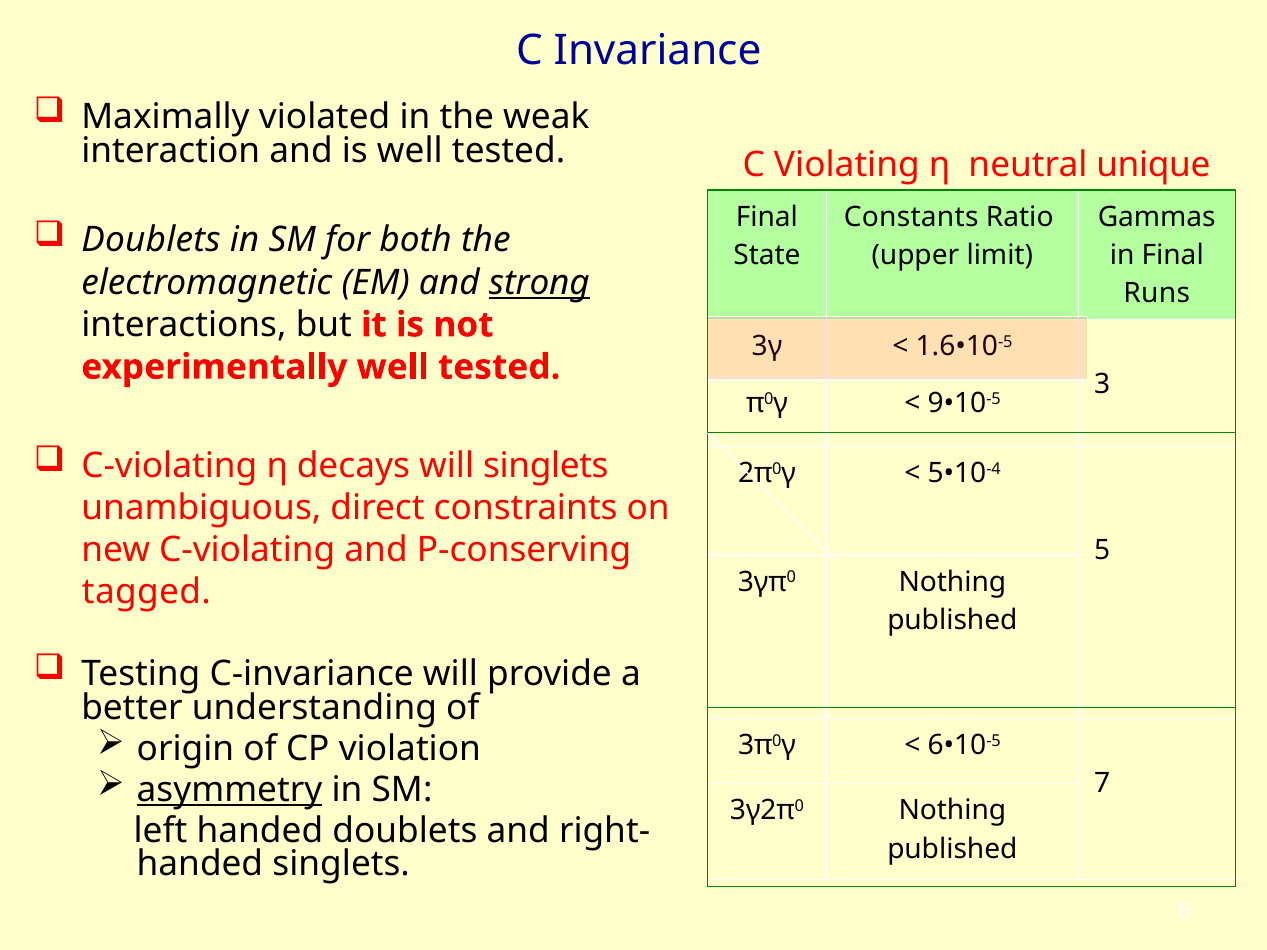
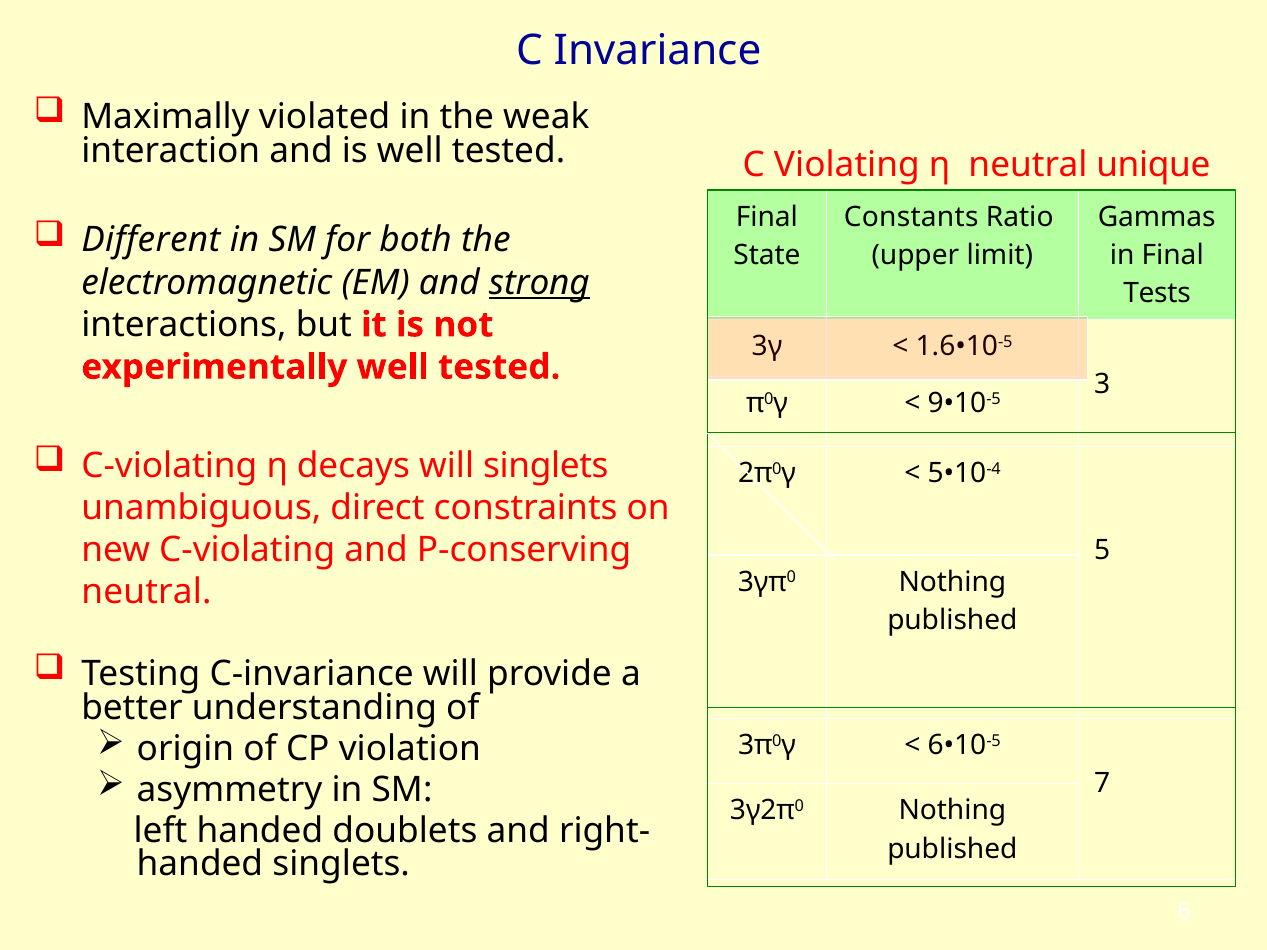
Doublets at (151, 240): Doublets -> Different
Runs: Runs -> Tests
tagged at (146, 592): tagged -> neutral
asymmetry underline: present -> none
